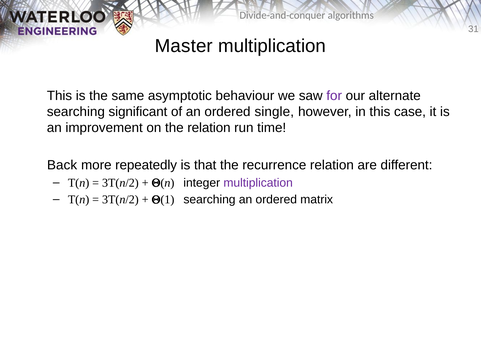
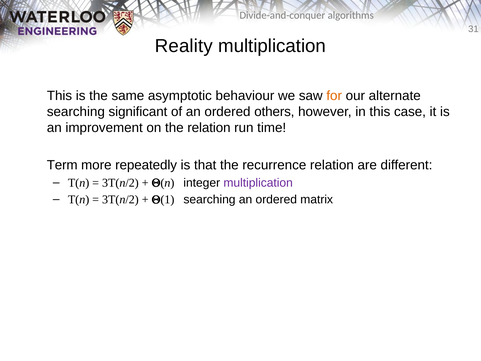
Master: Master -> Reality
for colour: purple -> orange
single: single -> others
Back: Back -> Term
